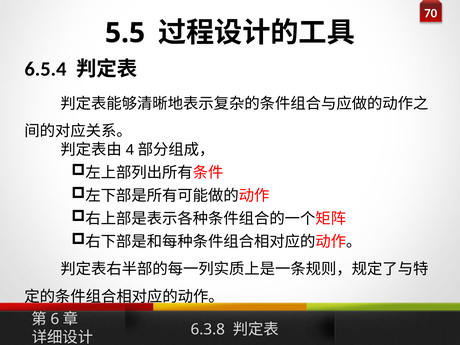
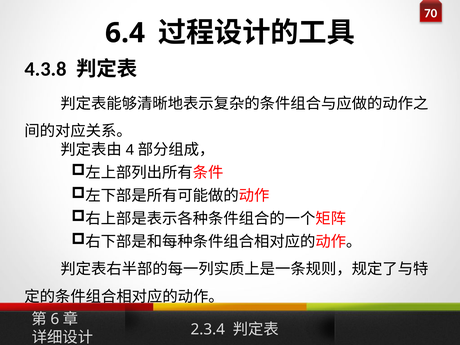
5.5: 5.5 -> 6.4
6.5.4: 6.5.4 -> 4.3.8
6.3.8: 6.3.8 -> 2.3.4
